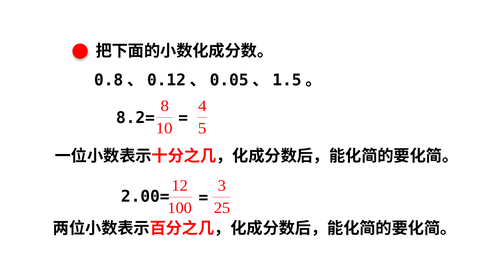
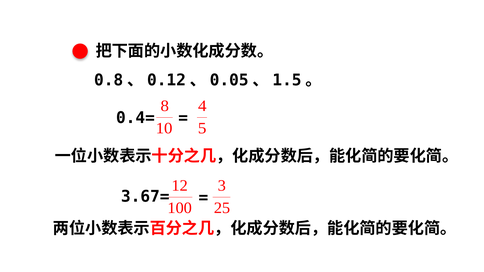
8.2=: 8.2= -> 0.4=
2.00=: 2.00= -> 3.67=
